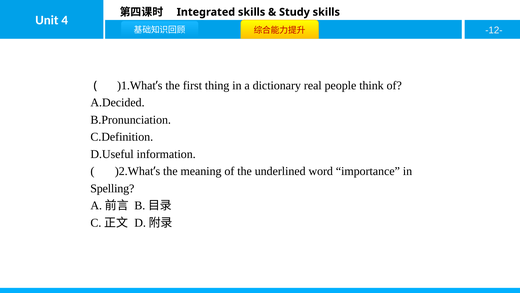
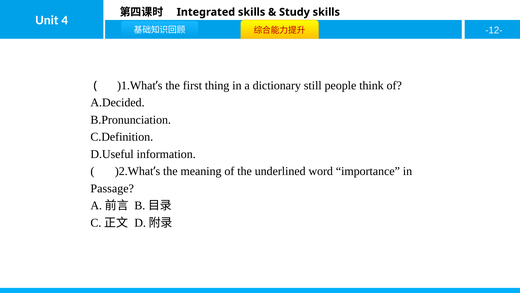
real: real -> still
Spelling: Spelling -> Passage
